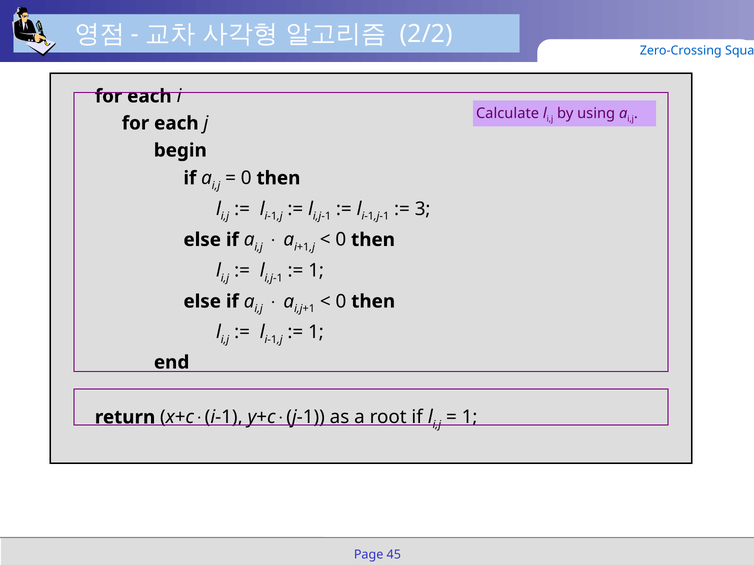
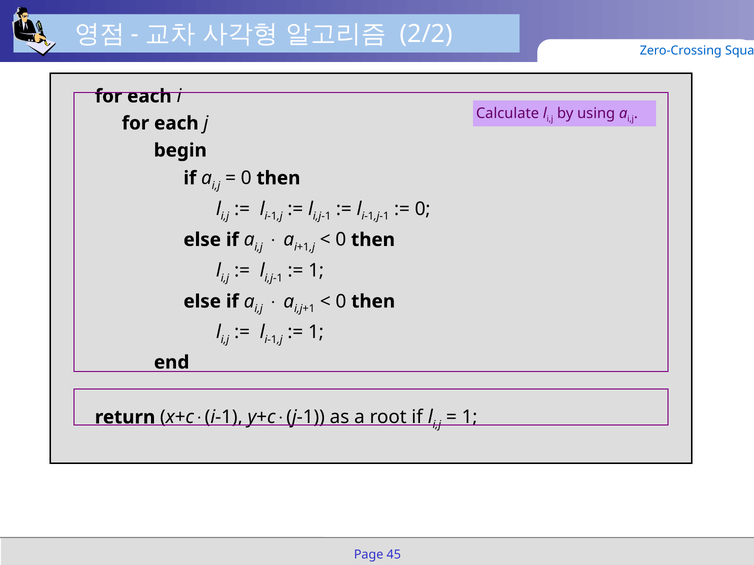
3 at (423, 209): 3 -> 0
